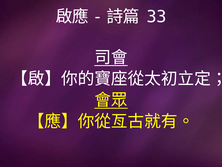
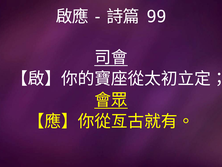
33: 33 -> 99
